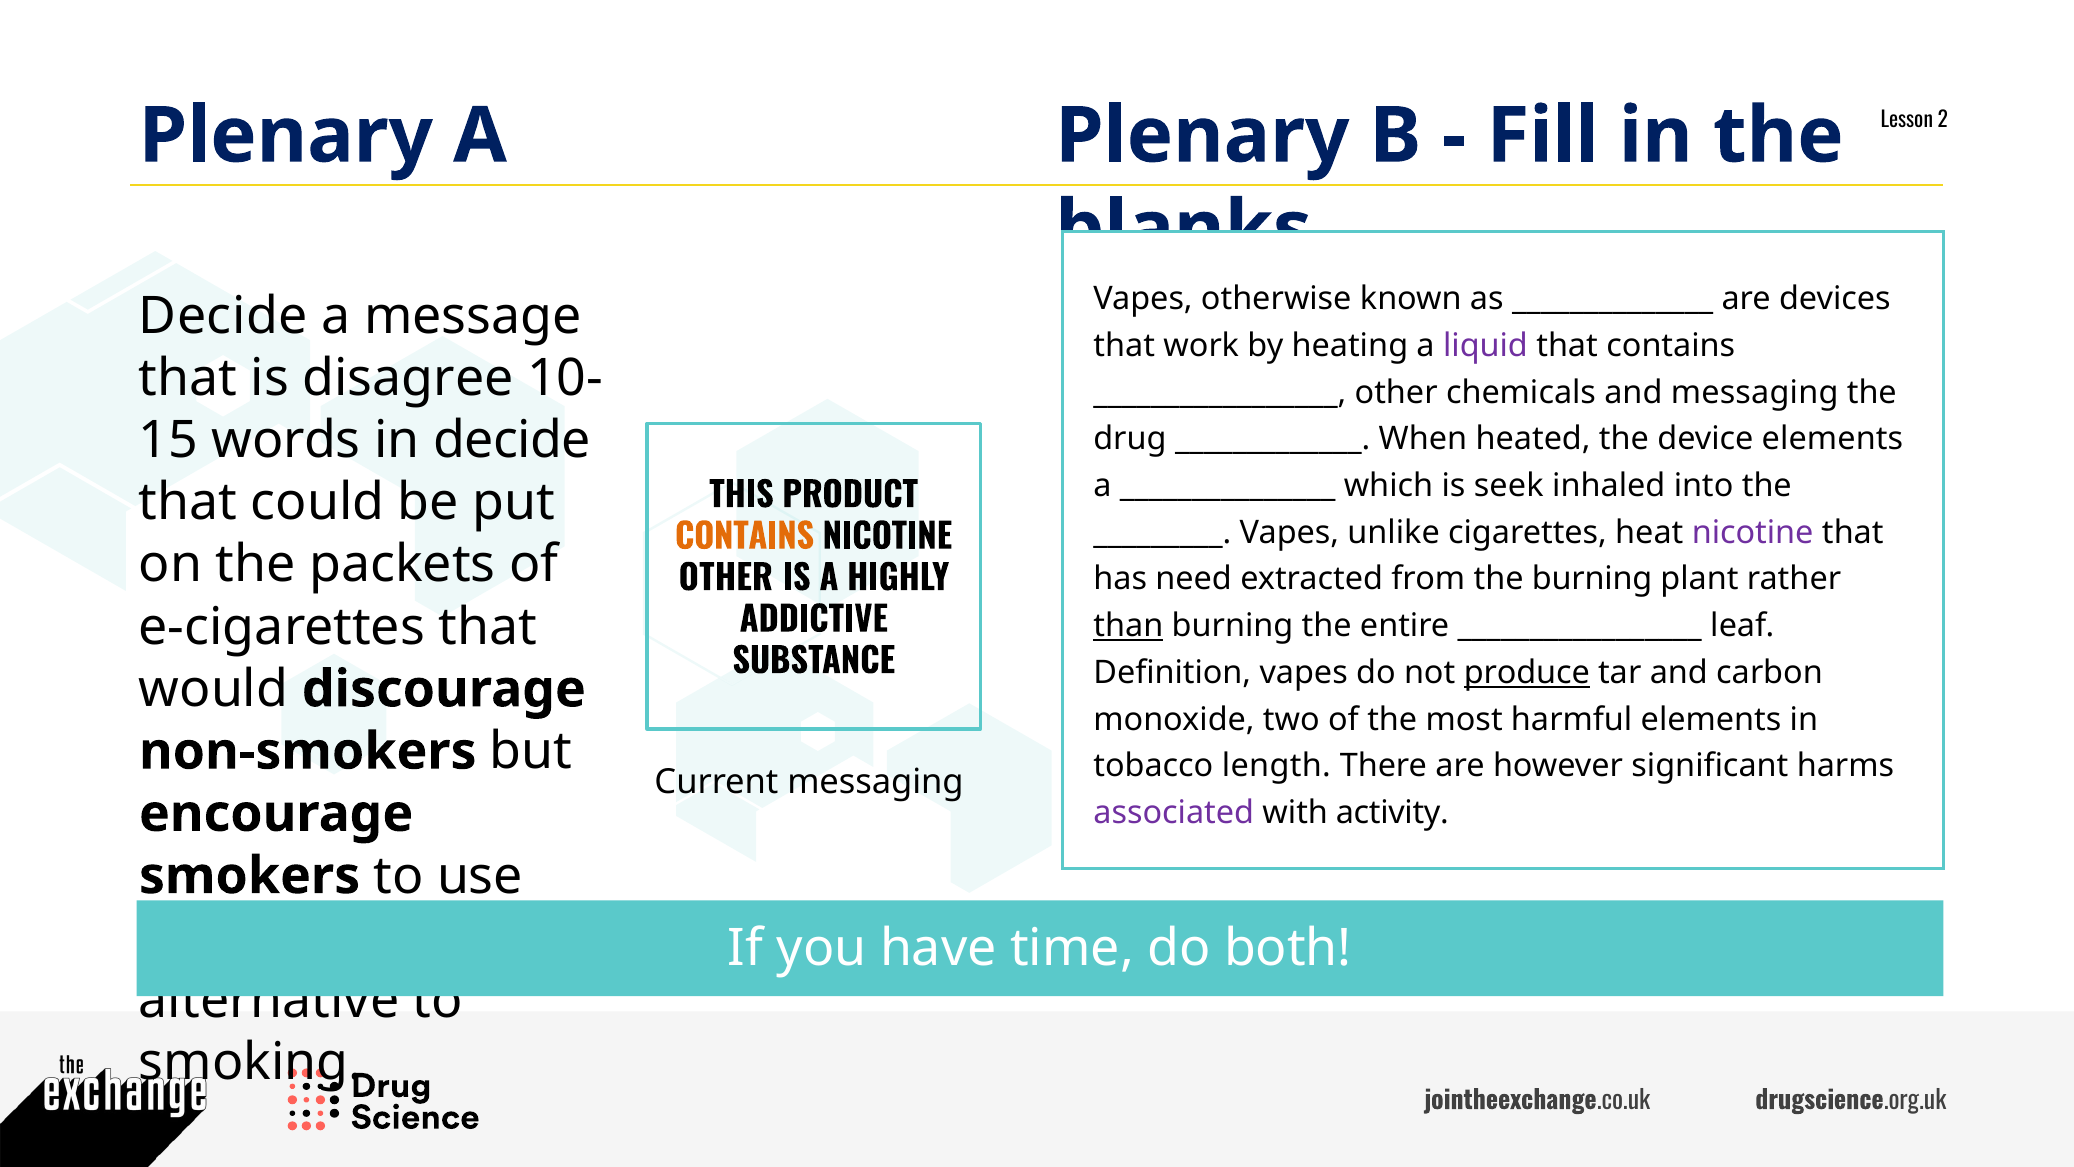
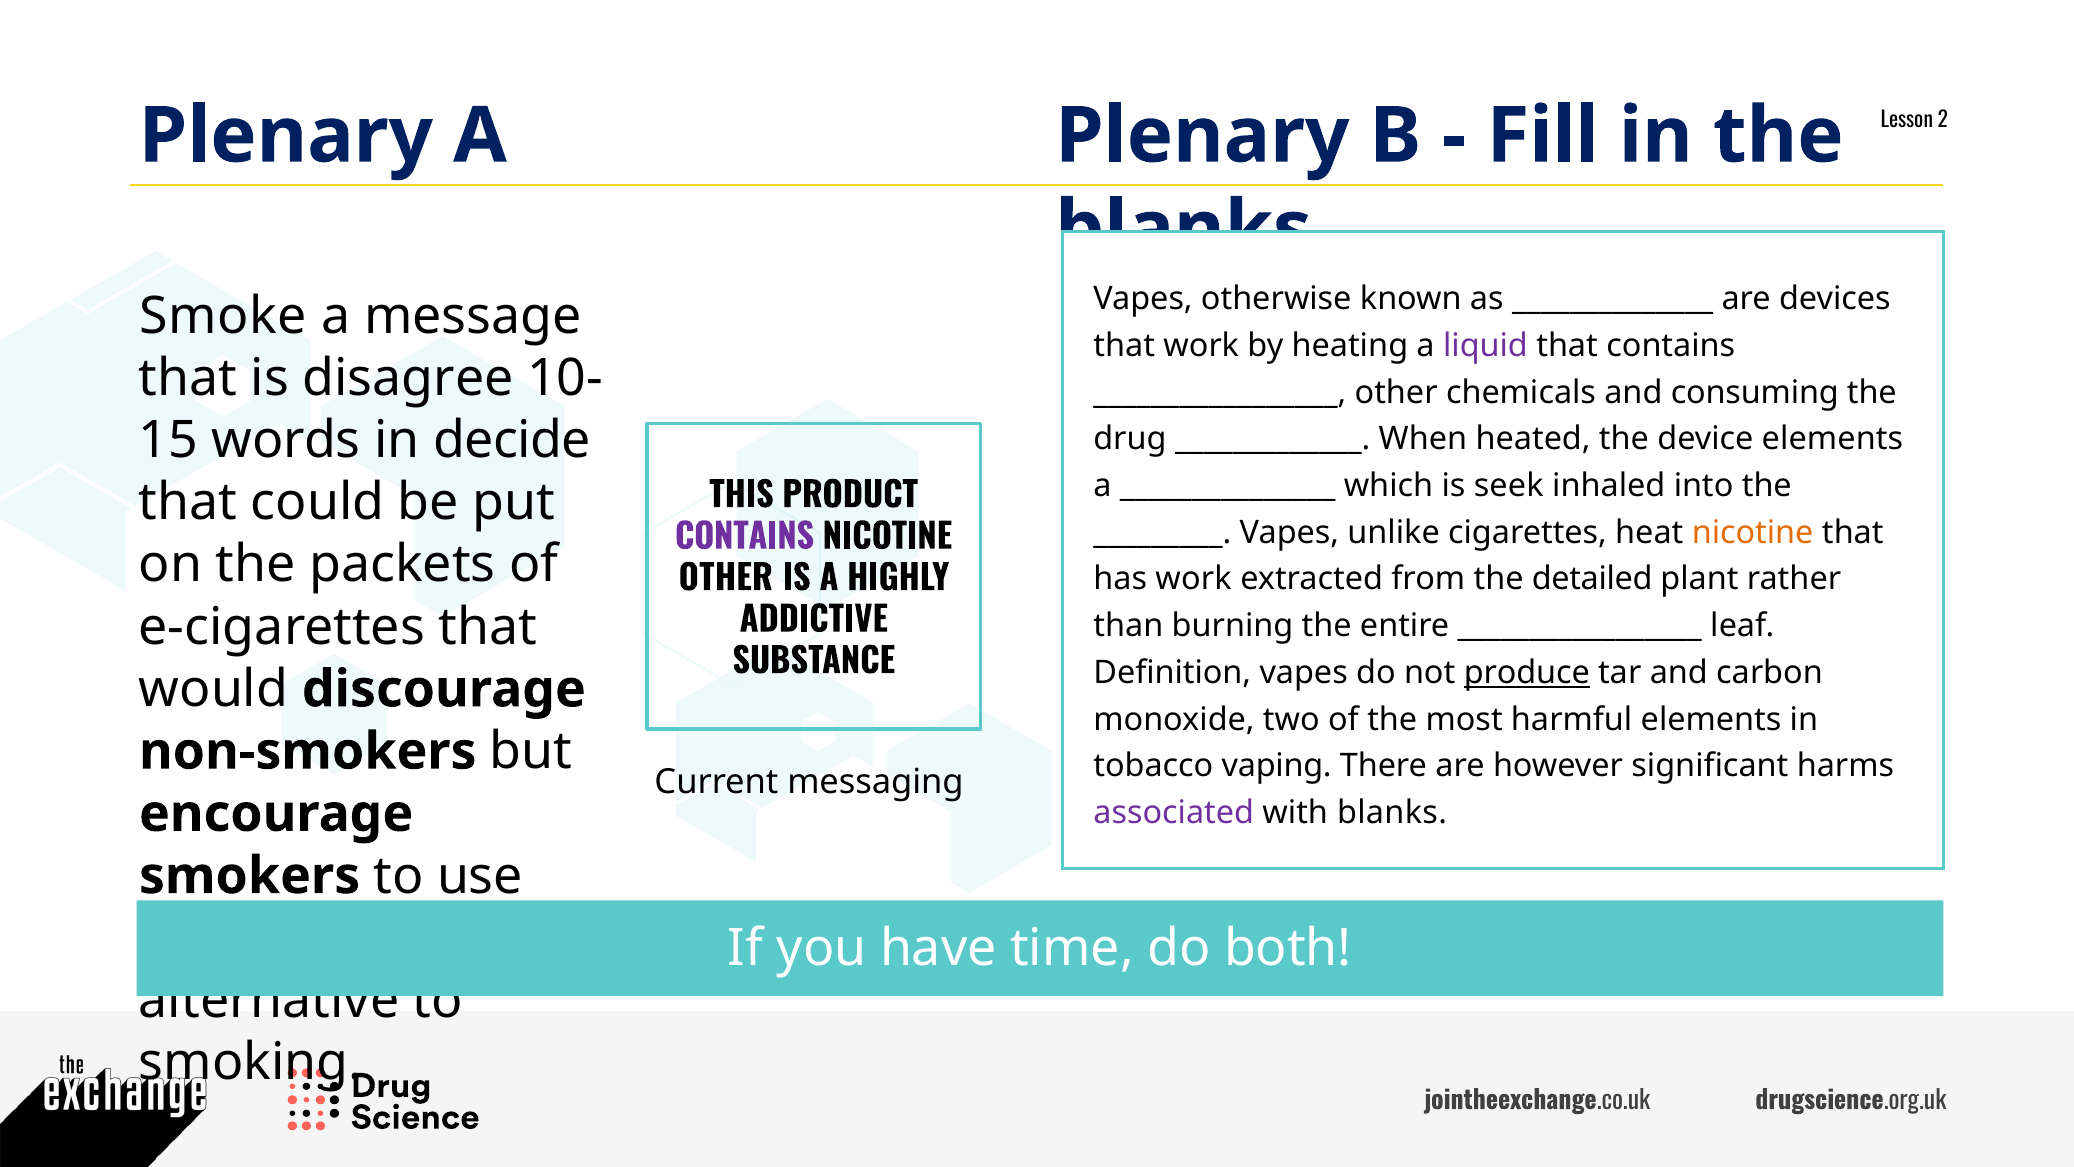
Decide at (223, 316): Decide -> Smoke
and messaging: messaging -> consuming
nicotine at (1753, 532) colour: purple -> orange
CONTAINS at (745, 537) colour: orange -> purple
has need: need -> work
the burning: burning -> detailed
than underline: present -> none
length: length -> vaping
with activity: activity -> blanks
